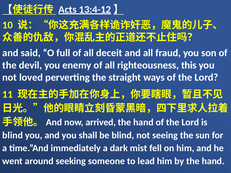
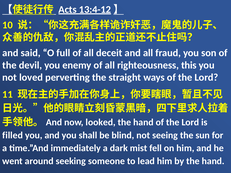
arrived: arrived -> looked
blind at (13, 135): blind -> filled
